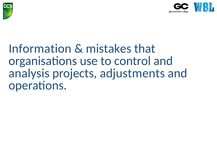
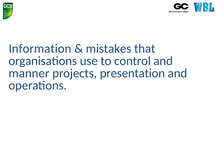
analysis: analysis -> manner
adjustments: adjustments -> presentation
